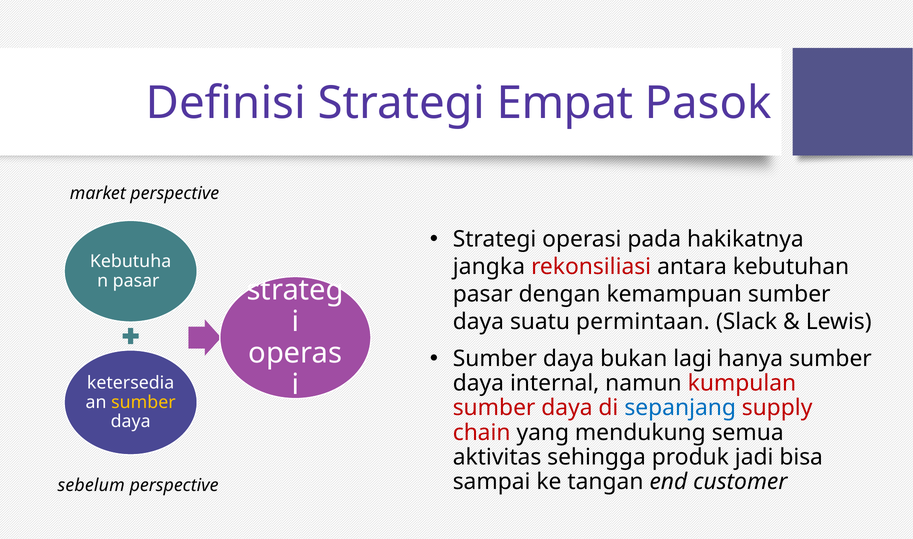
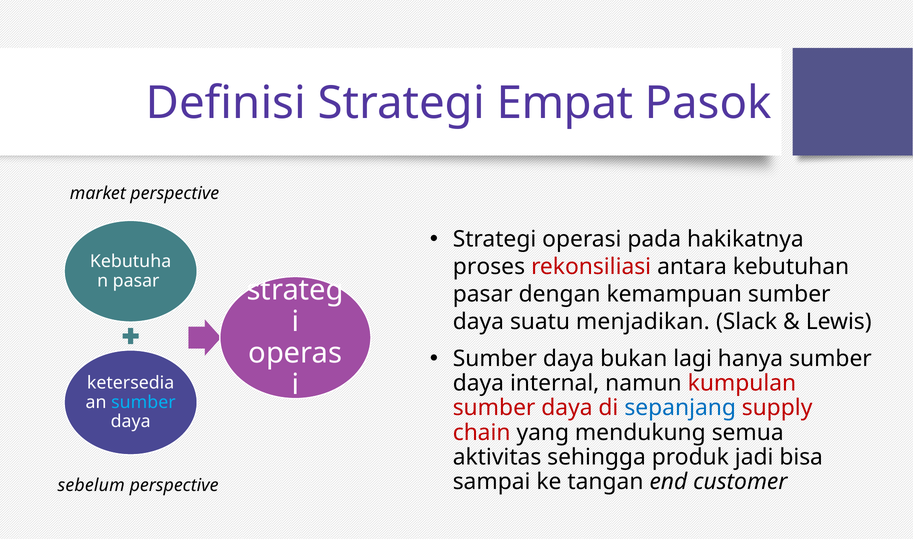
jangka: jangka -> proses
permintaan: permintaan -> menjadikan
sumber at (143, 402) colour: yellow -> light blue
